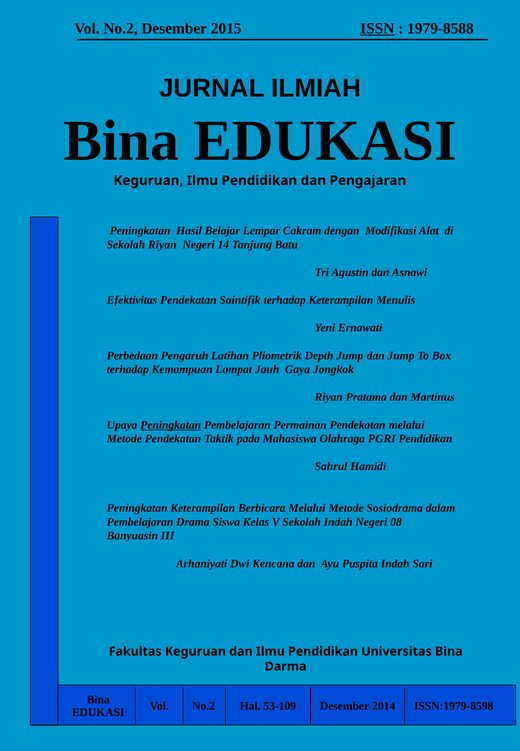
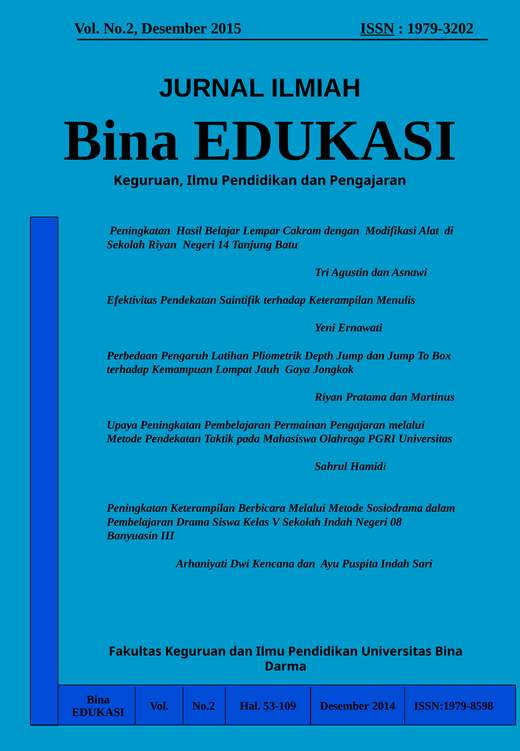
1979-8588: 1979-8588 -> 1979-3202
Peningkatan at (171, 425) underline: present -> none
Permainan Pendekatan: Pendekatan -> Pengajaran
PGRI Pendidikan: Pendidikan -> Universitas
